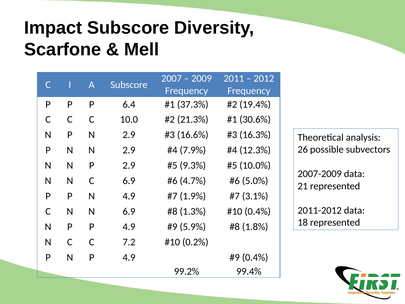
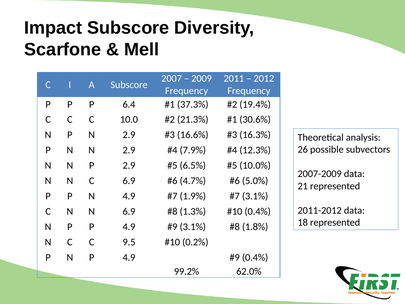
9.3%: 9.3% -> 6.5%
5.9% at (193, 227): 5.9% -> 3.1%
7.2: 7.2 -> 9.5
99.4%: 99.4% -> 62.0%
